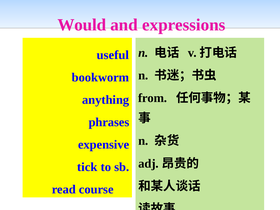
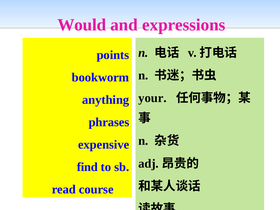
useful: useful -> points
from: from -> your
tick: tick -> find
